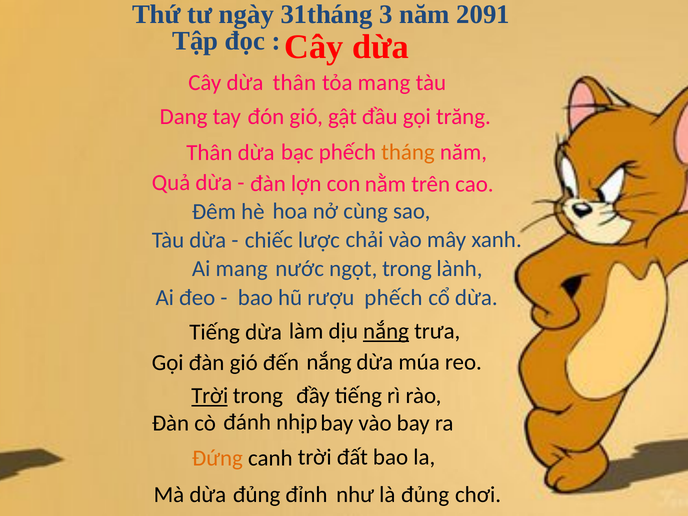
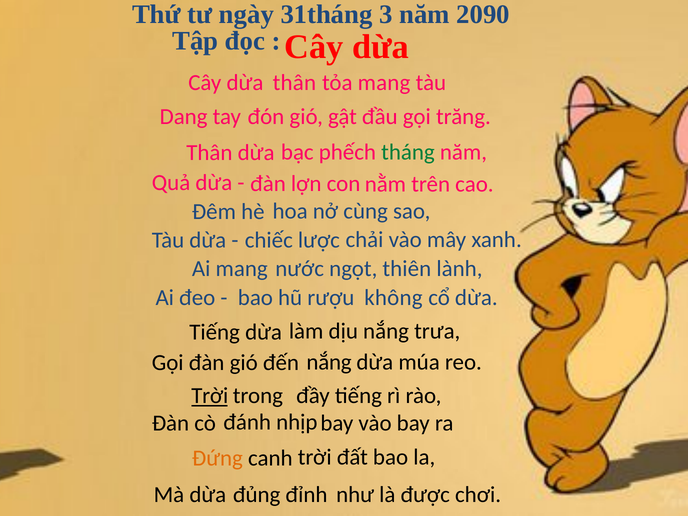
2091: 2091 -> 2090
tháng colour: orange -> green
ngọt trong: trong -> thiên
rượu phếch: phếch -> không
nắng at (386, 331) underline: present -> none
là đủng: đủng -> được
